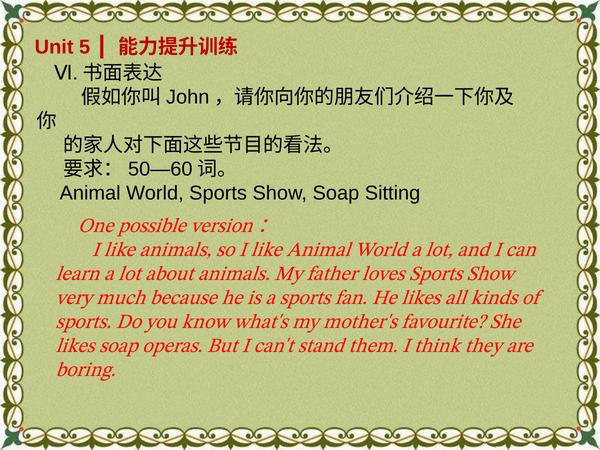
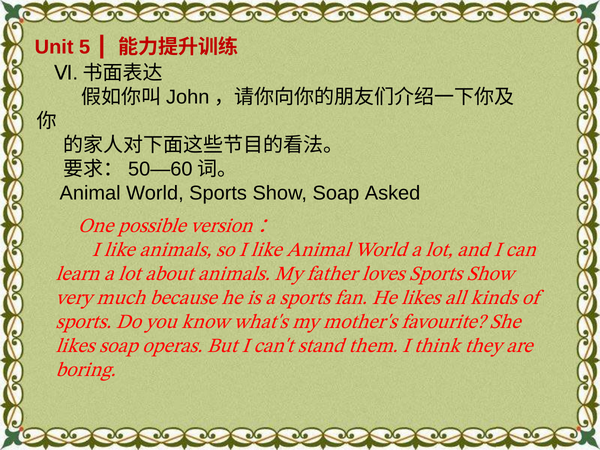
Sitting: Sitting -> Asked
